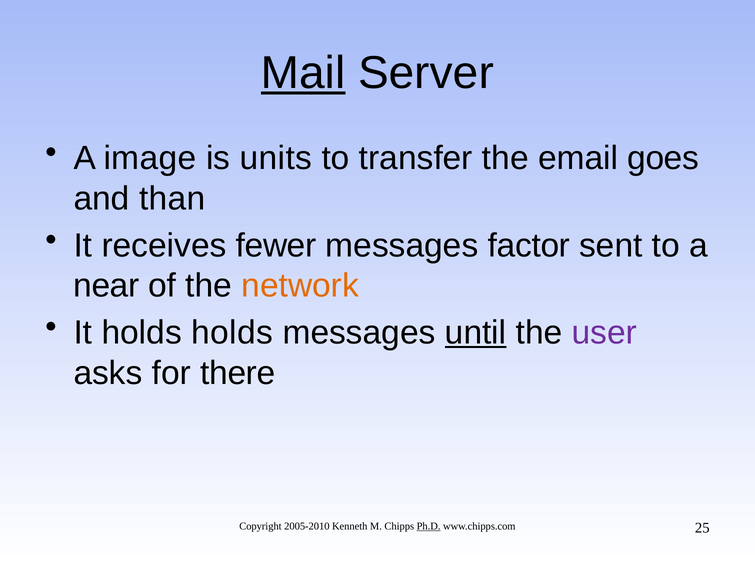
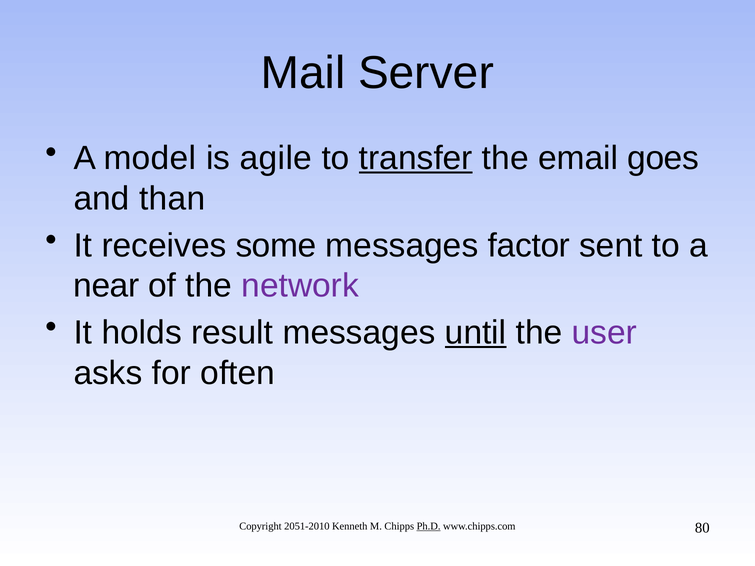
Mail underline: present -> none
image: image -> model
units: units -> agile
transfer underline: none -> present
fewer: fewer -> some
network colour: orange -> purple
holds holds: holds -> result
there: there -> often
2005-2010: 2005-2010 -> 2051-2010
25: 25 -> 80
